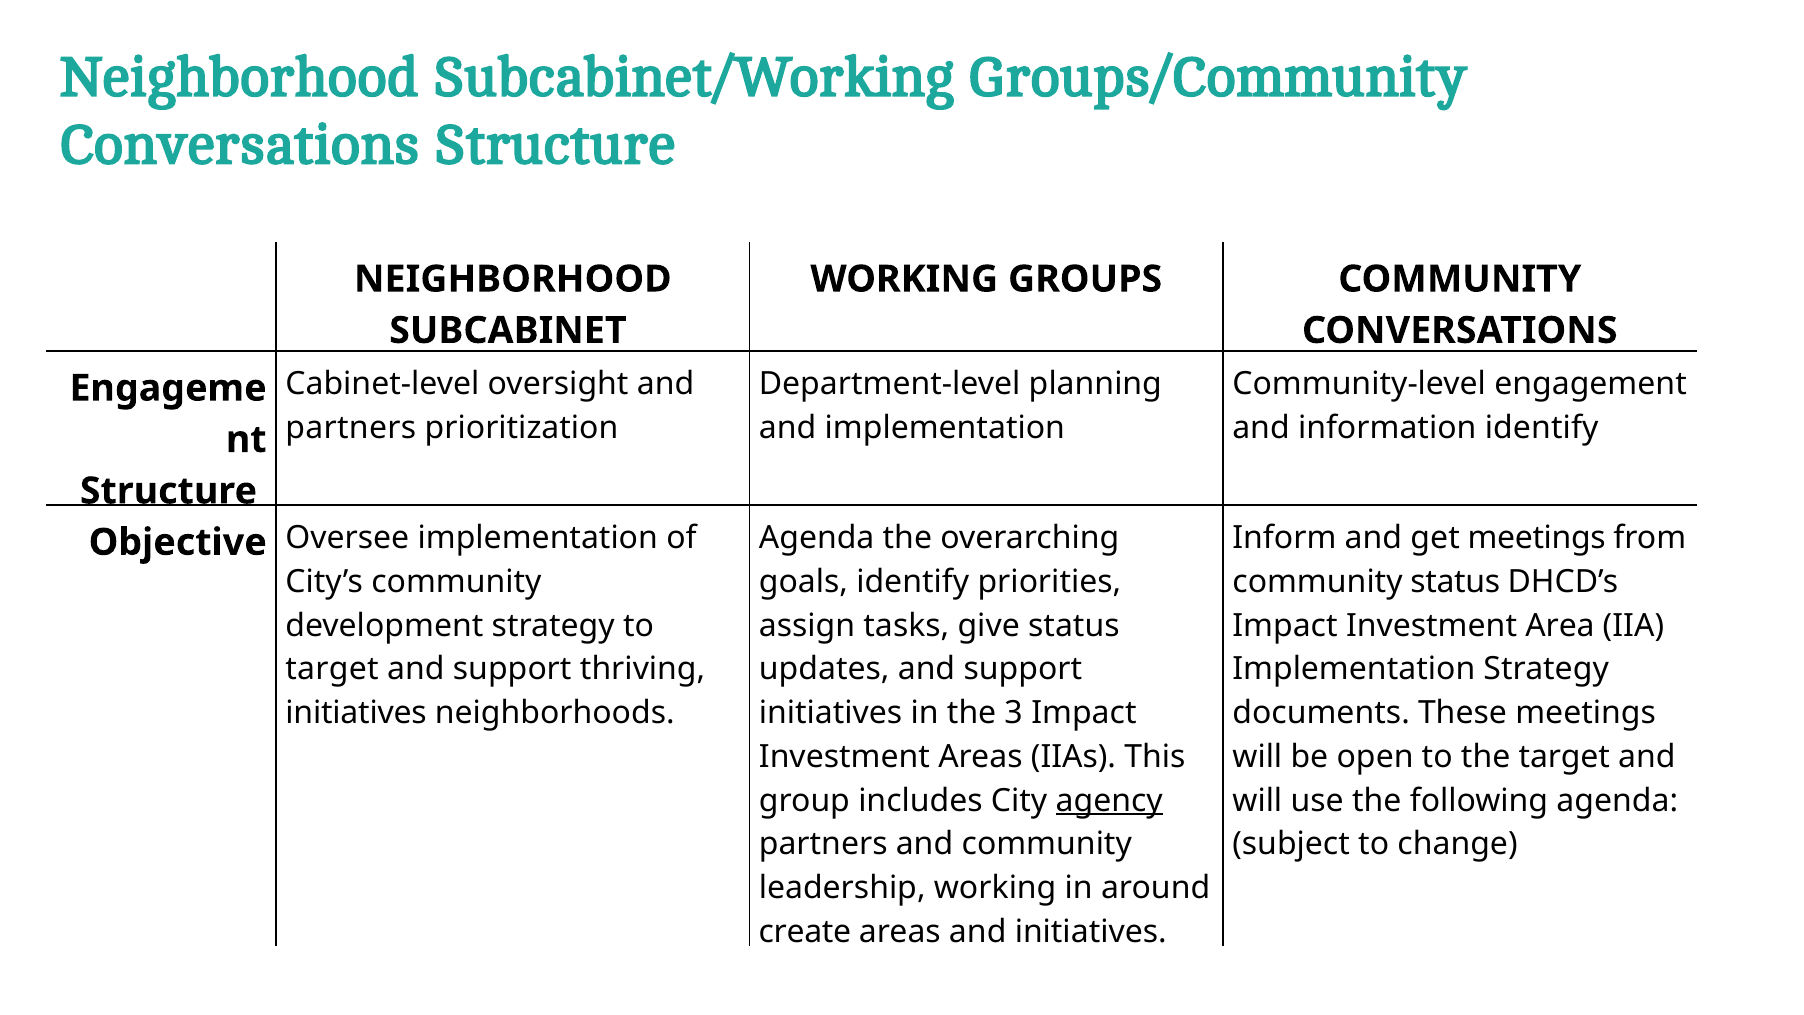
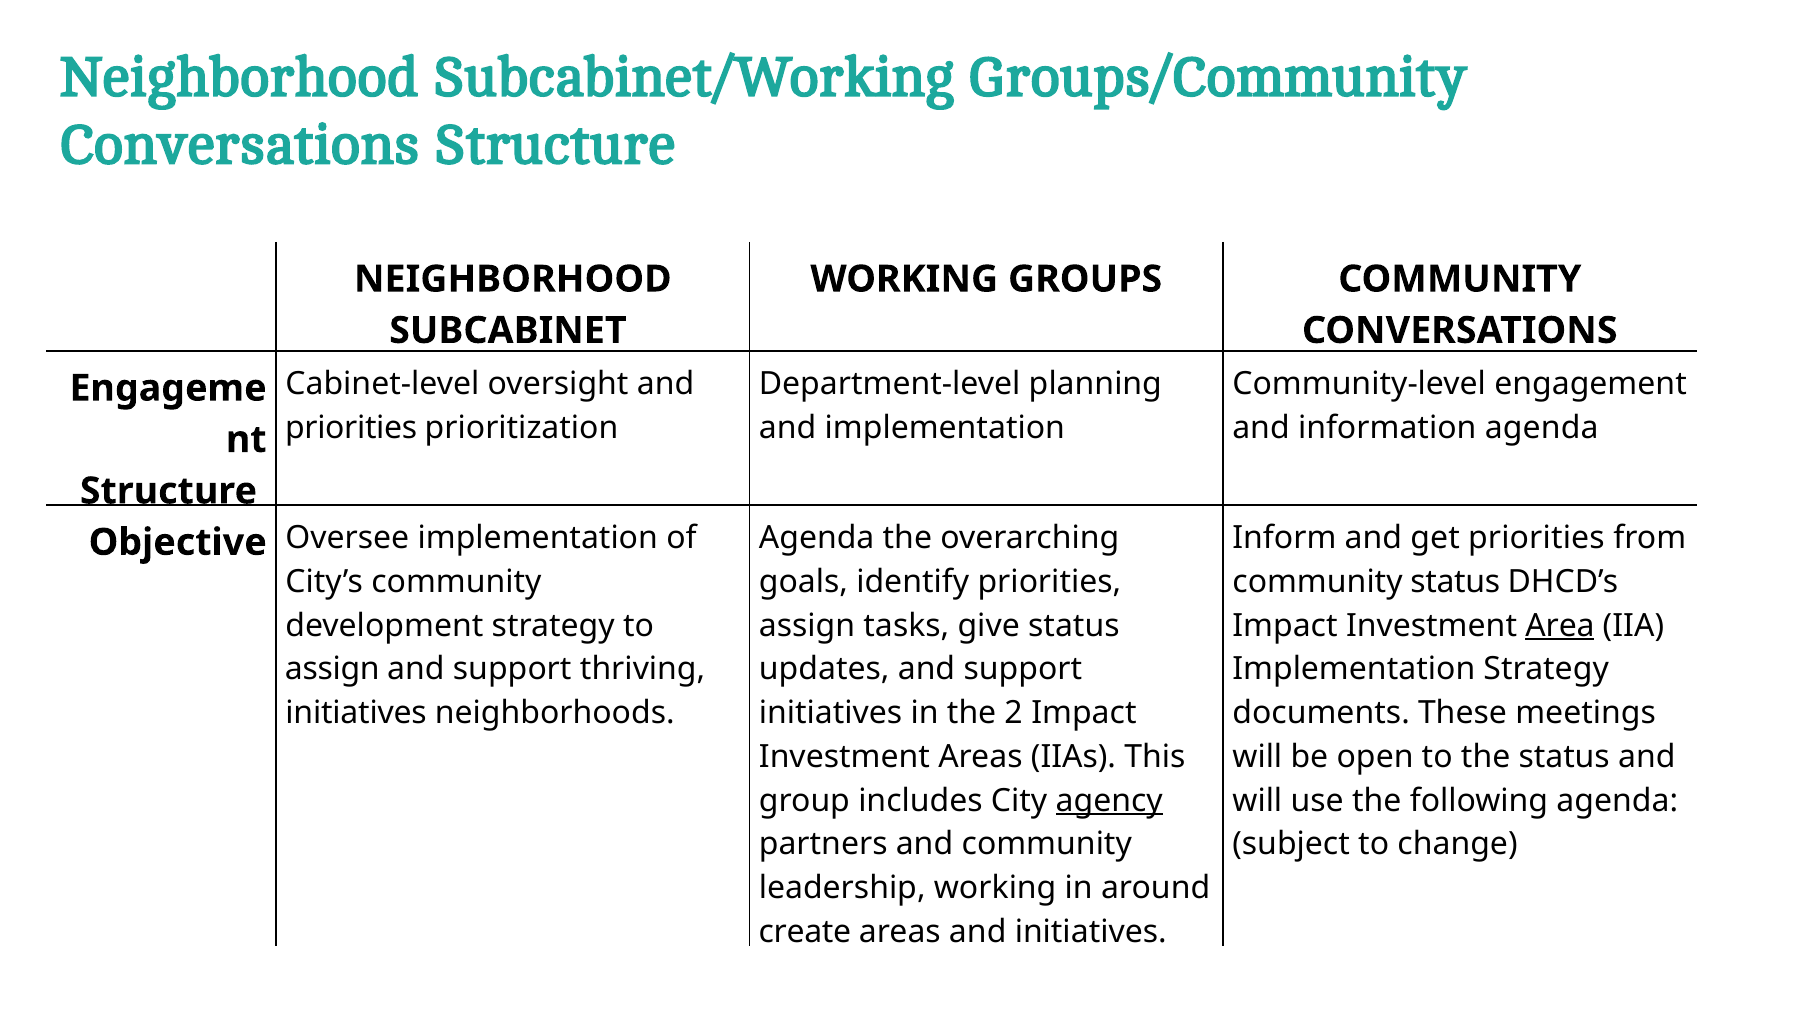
partners at (351, 428): partners -> priorities
information identify: identify -> agenda
get meetings: meetings -> priorities
Area underline: none -> present
target at (332, 669): target -> assign
3: 3 -> 2
the target: target -> status
